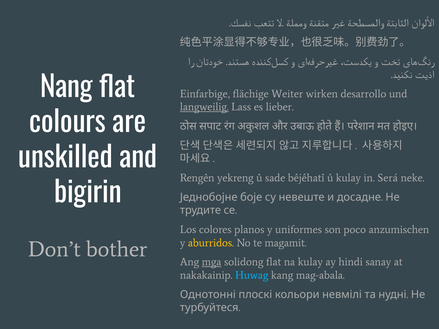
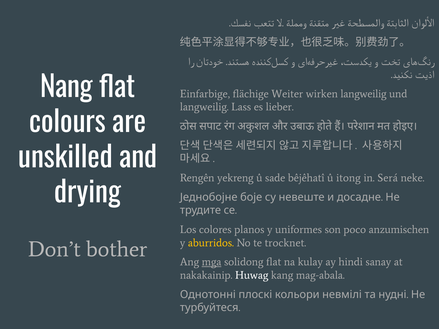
wirken desarrollo: desarrollo -> langweilig
langweilig at (204, 107) underline: present -> none
û kulay: kulay -> itong
bigirin: bigirin -> drying
magamit: magamit -> trocknet
Huwag colour: light blue -> white
